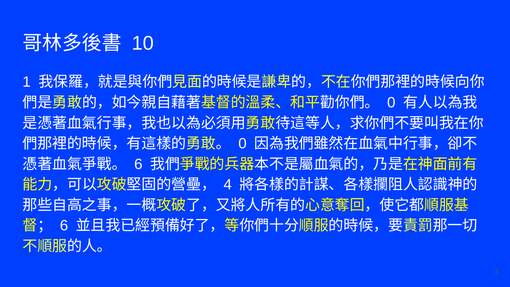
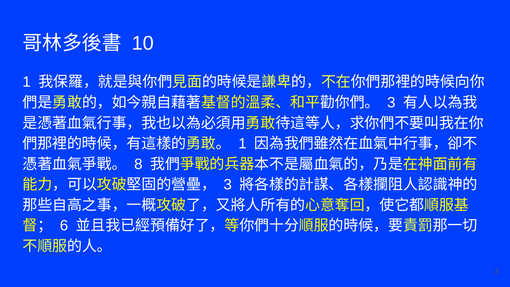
0 at (391, 103): 0 -> 3
0 at (243, 144): 0 -> 1
6 at (138, 164): 6 -> 8
4 at (228, 185): 4 -> 3
